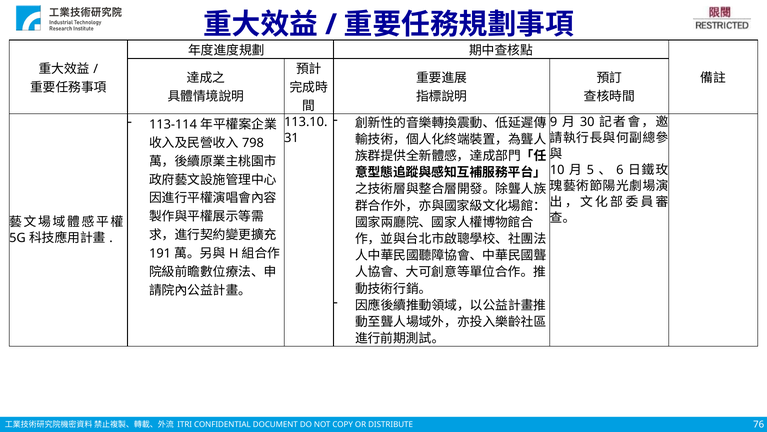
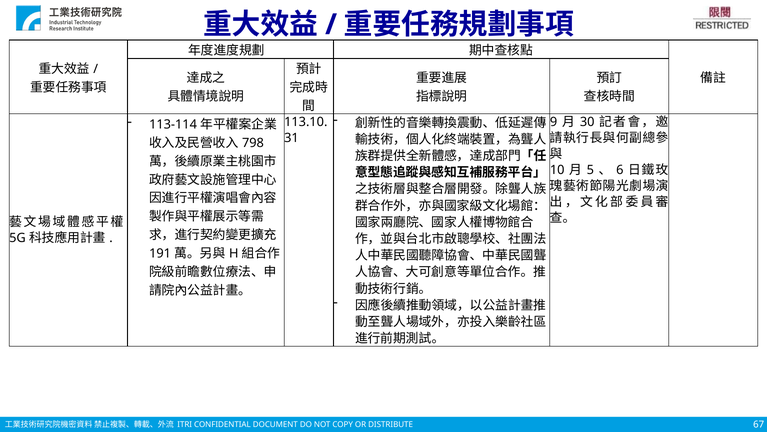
76: 76 -> 67
